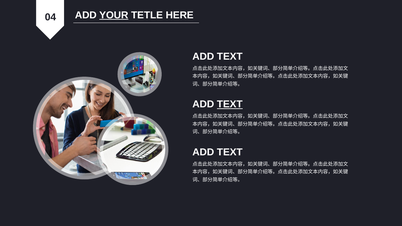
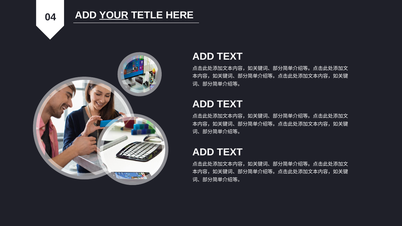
TEXT at (230, 104) underline: present -> none
